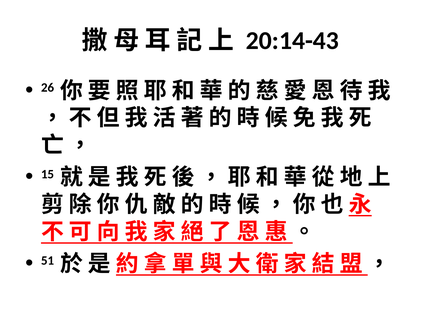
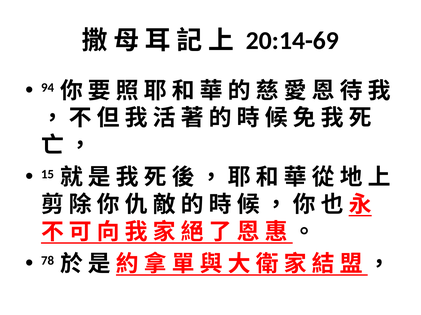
20:14-43: 20:14-43 -> 20:14-69
26: 26 -> 94
51: 51 -> 78
